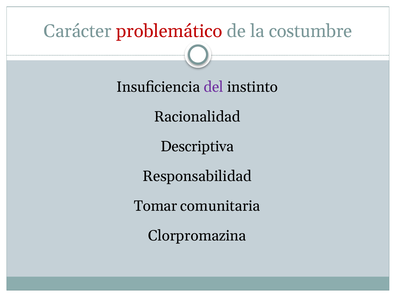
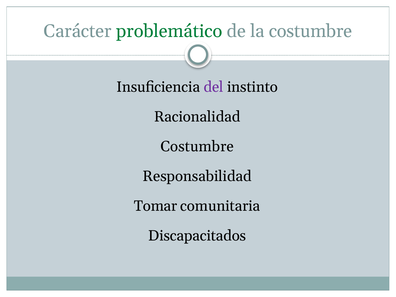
problemático colour: red -> green
Descriptiva at (197, 146): Descriptiva -> Costumbre
Clorpromazina: Clorpromazina -> Discapacitados
